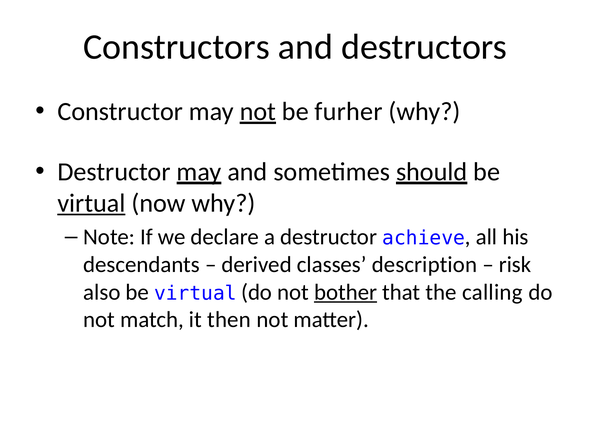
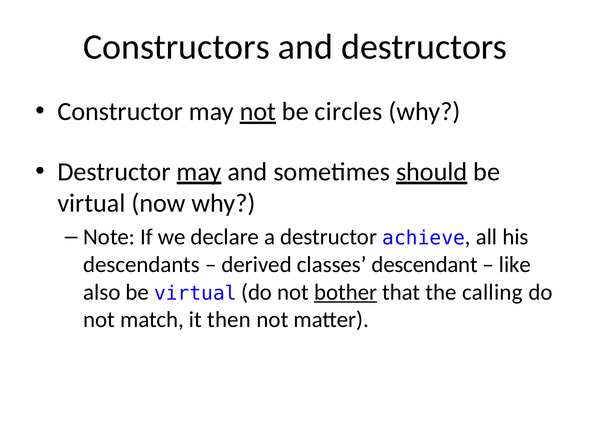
furher: furher -> circles
virtual at (91, 203) underline: present -> none
description: description -> descendant
risk: risk -> like
